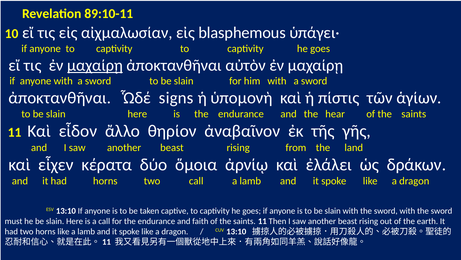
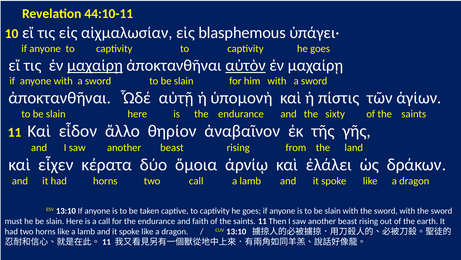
89:10-11: 89:10-11 -> 44:10-11
αὐτὸν underline: none -> present
signs: signs -> αὐτῇ
hear: hear -> sixty
